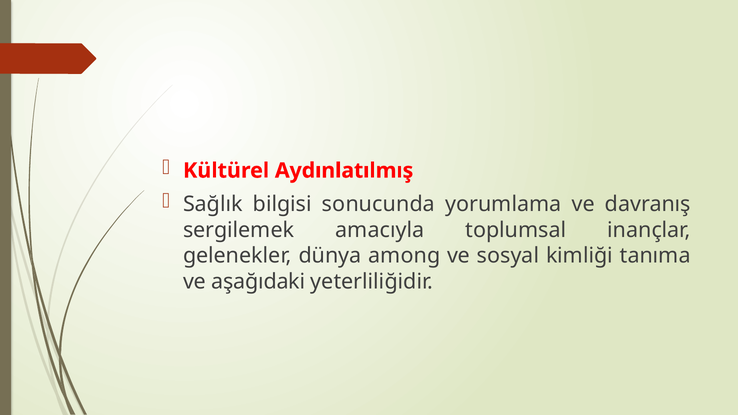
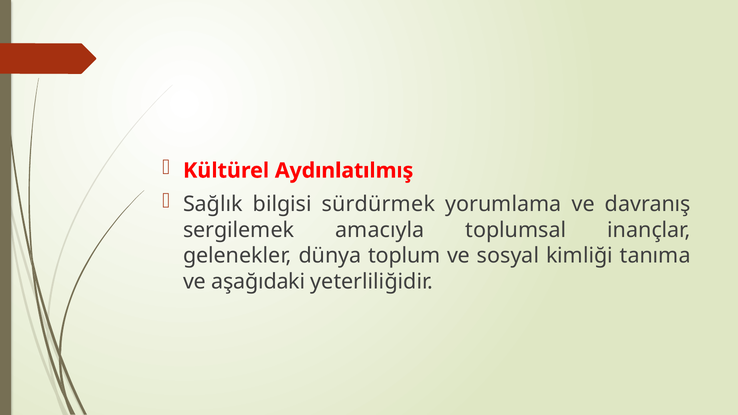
sonucunda: sonucunda -> sürdürmek
among: among -> toplum
